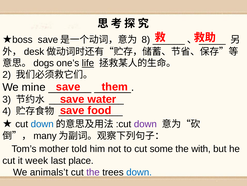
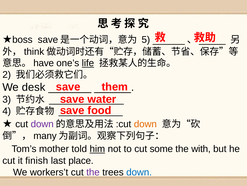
8: 8 -> 5
desk: desk -> think
dogs: dogs -> have
mine: mine -> desk
down at (42, 124) colour: blue -> purple
down at (145, 124) colour: purple -> orange
him underline: none -> present
week: week -> finish
animals’t: animals’t -> workers’t
